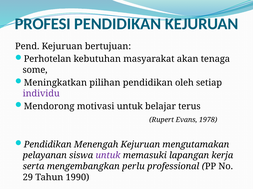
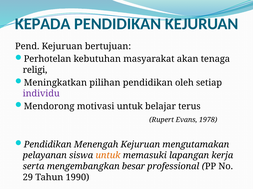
PROFESI: PROFESI -> KEPADA
some: some -> religi
untuk at (108, 156) colour: purple -> orange
perlu: perlu -> besar
